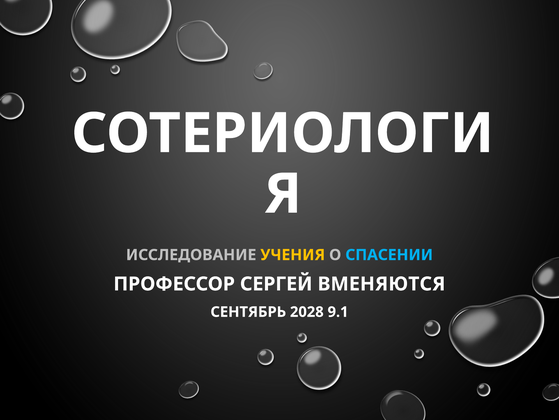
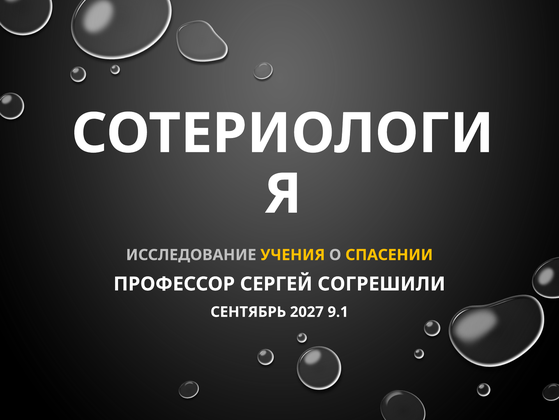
СПАСЕНИИ colour: light blue -> yellow
ВМЕНЯЮТСЯ: ВМЕНЯЮТСЯ -> СОГРЕШИЛИ
2028: 2028 -> 2027
